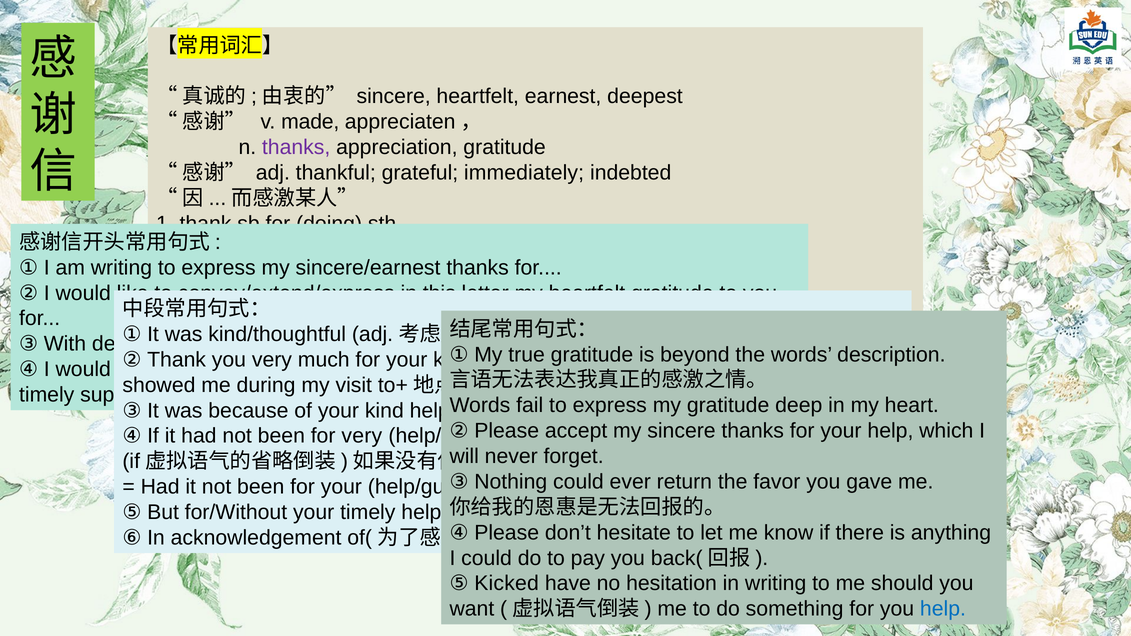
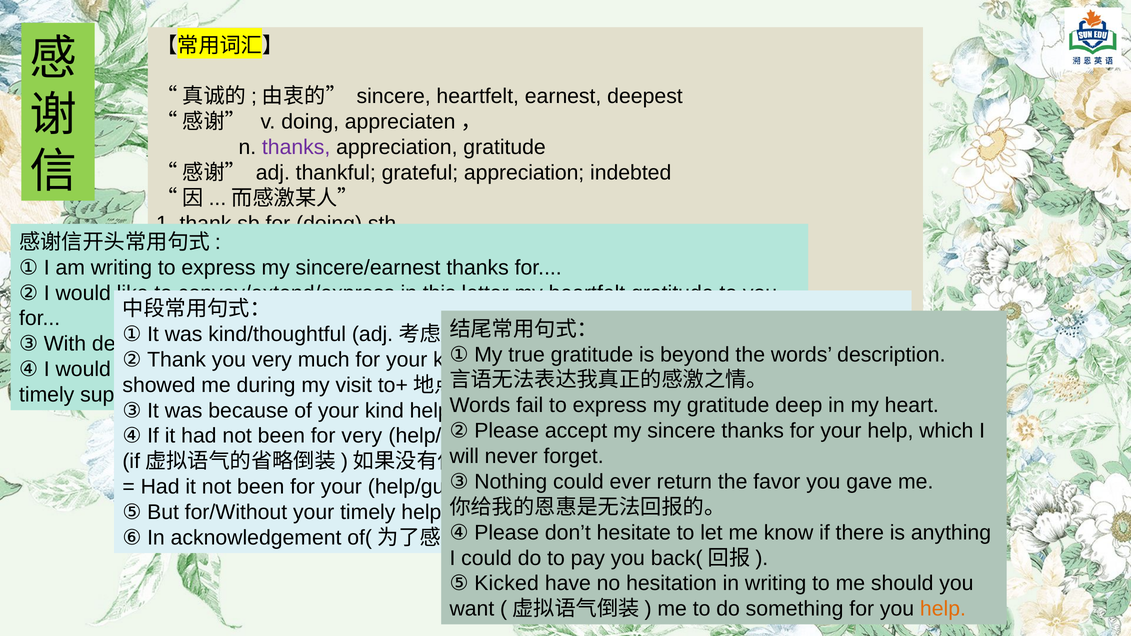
v made: made -> doing
grateful immediately: immediately -> appreciation
help at (943, 609) colour: blue -> orange
